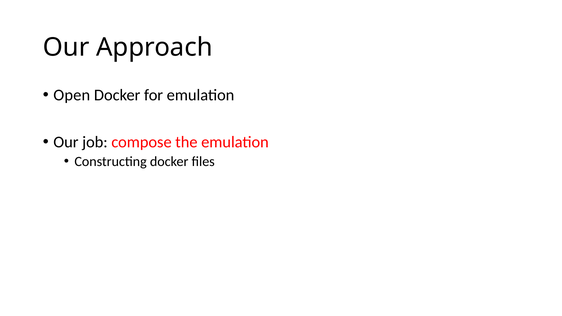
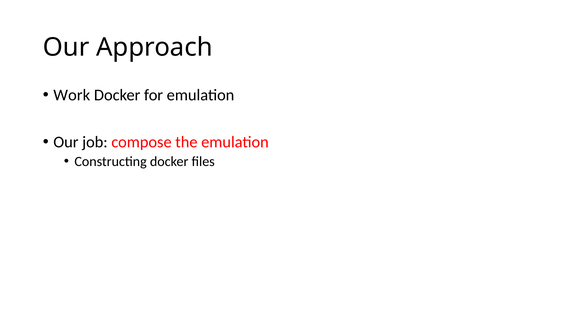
Open: Open -> Work
